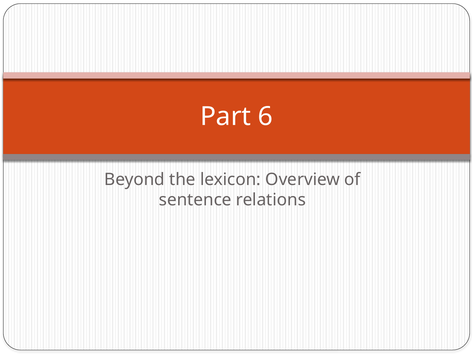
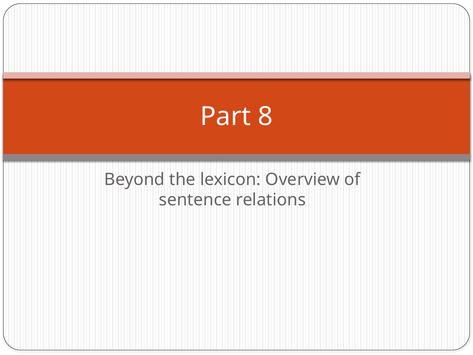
6: 6 -> 8
